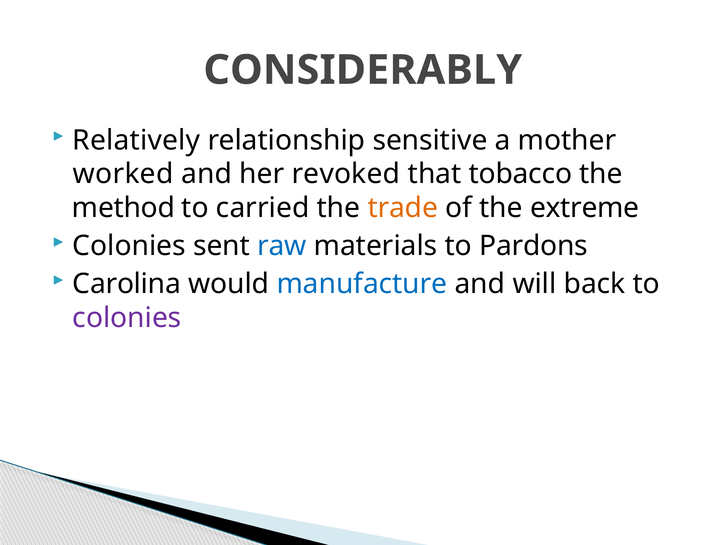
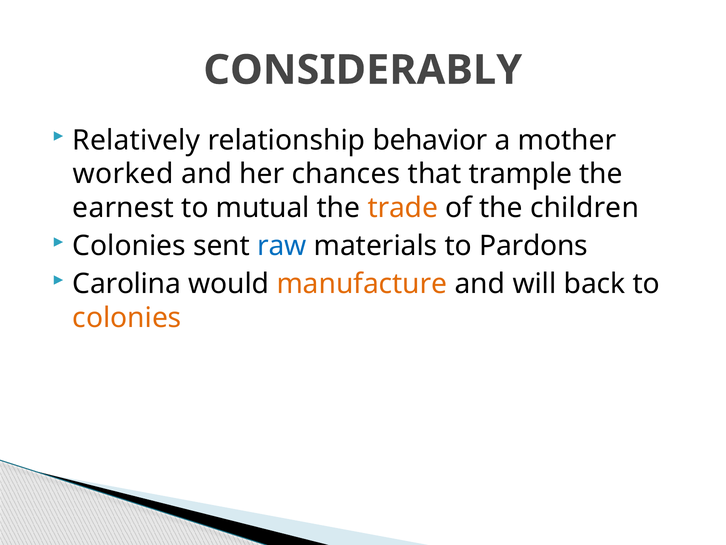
sensitive: sensitive -> behavior
revoked: revoked -> chances
tobacco: tobacco -> trample
method: method -> earnest
carried: carried -> mutual
extreme: extreme -> children
manufacture colour: blue -> orange
colonies at (127, 318) colour: purple -> orange
